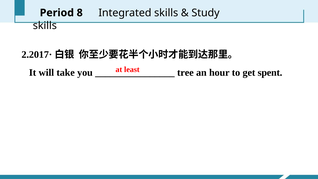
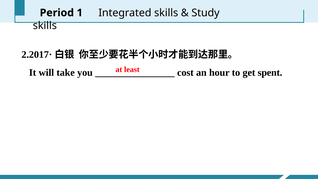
8: 8 -> 1
tree: tree -> cost
